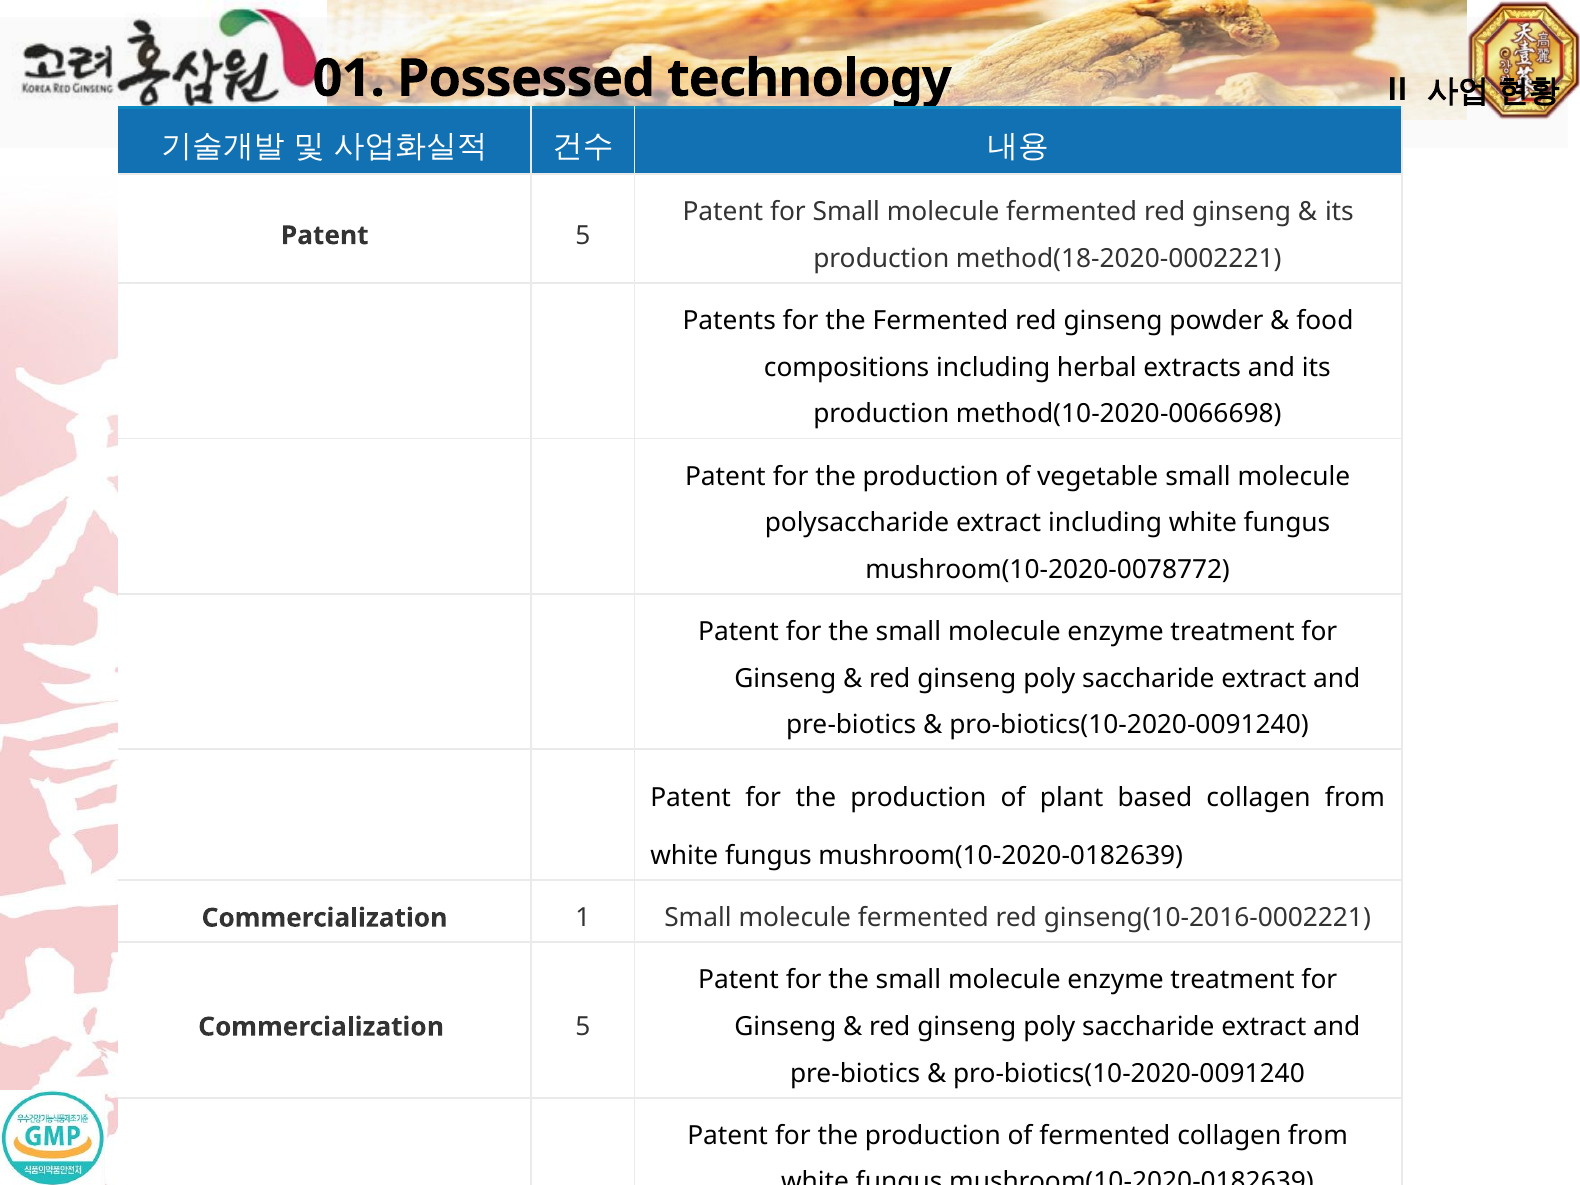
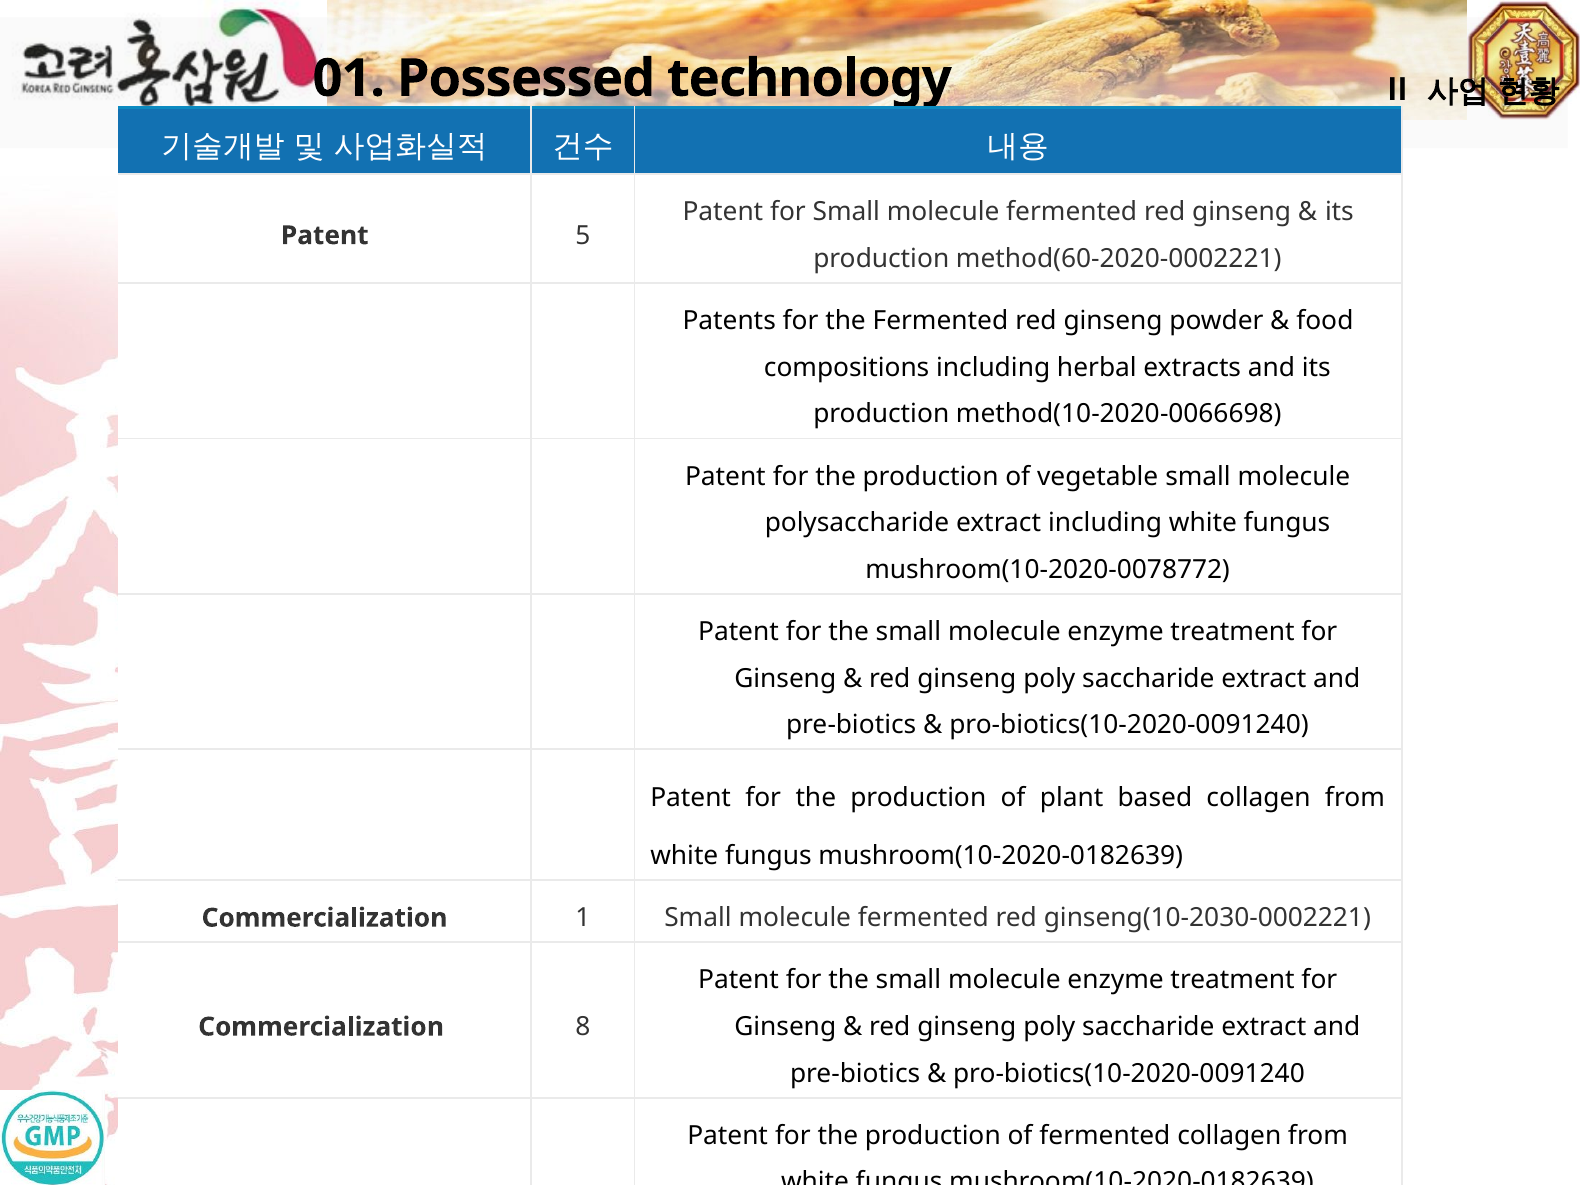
method(18-2020-0002221: method(18-2020-0002221 -> method(60-2020-0002221
ginseng(10-2016-0002221: ginseng(10-2016-0002221 -> ginseng(10-2030-0002221
Commercialization 5: 5 -> 8
